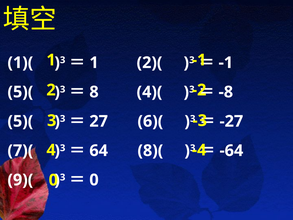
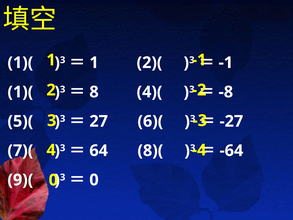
5)( at (20, 92): 5)( -> 1)(
